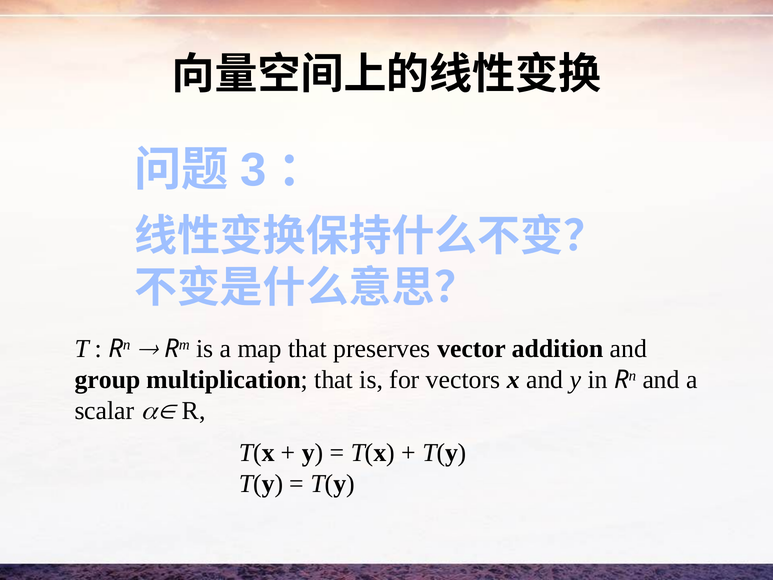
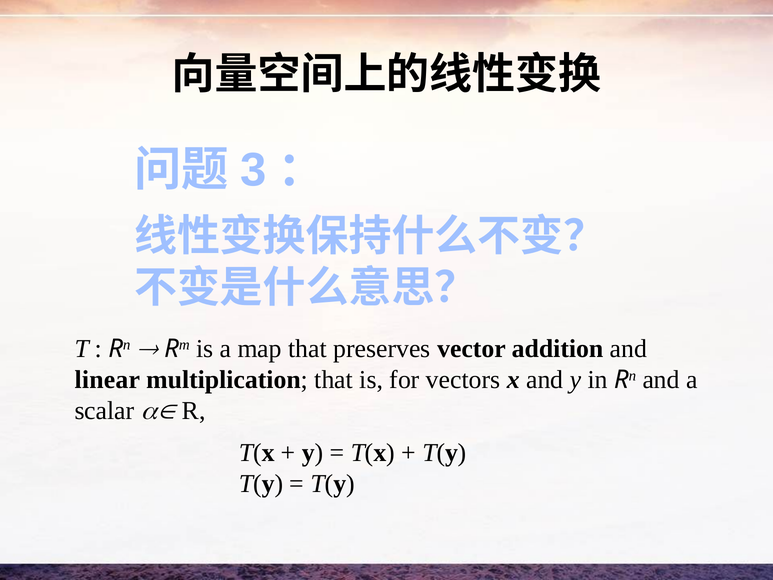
group: group -> linear
